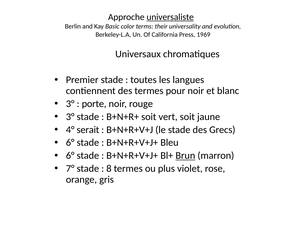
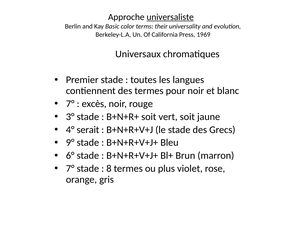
3° at (70, 104): 3° -> 7°
porte: porte -> excès
6° at (70, 143): 6° -> 9°
Brun underline: present -> none
